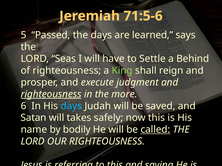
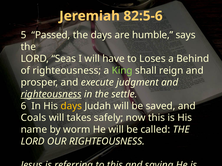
71:5-6: 71:5-6 -> 82:5-6
learned: learned -> humble
Settle: Settle -> Loses
more: more -> settle
days at (71, 106) colour: light blue -> yellow
Satan: Satan -> Coals
bodily: bodily -> worm
called underline: present -> none
